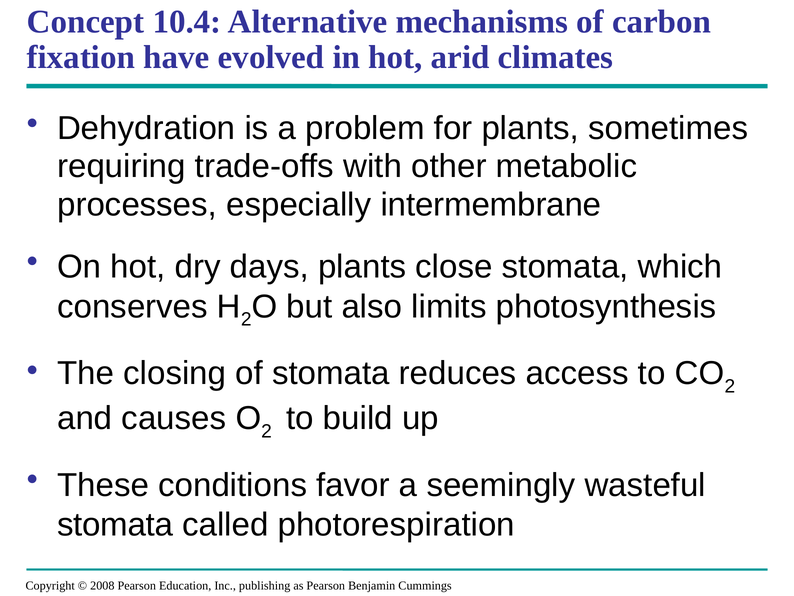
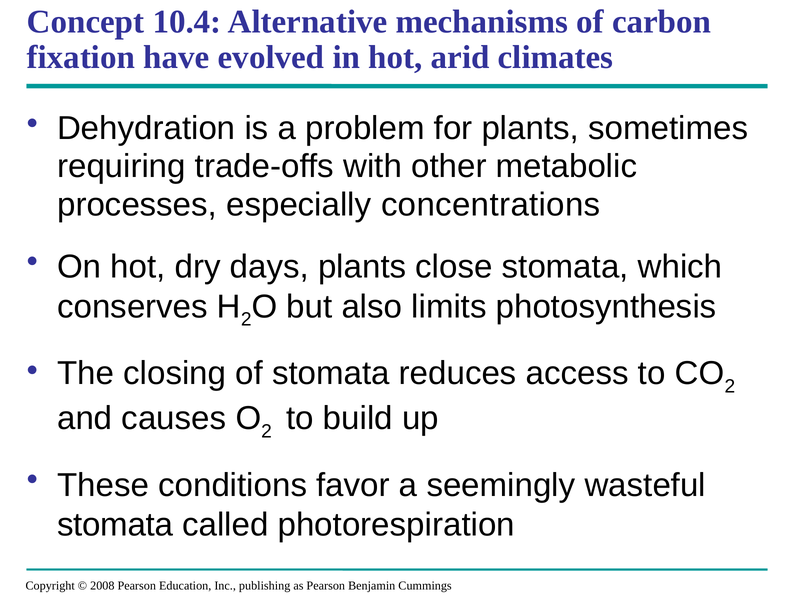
intermembrane: intermembrane -> concentrations
